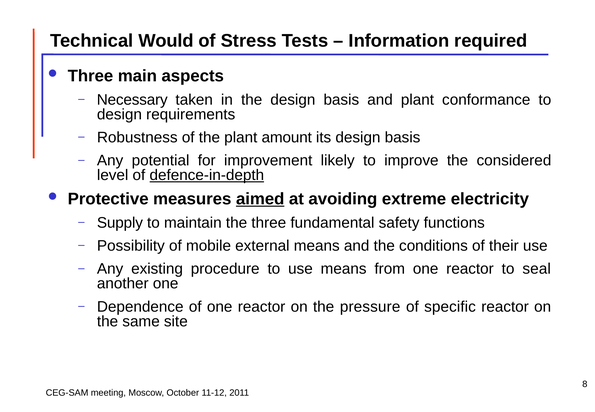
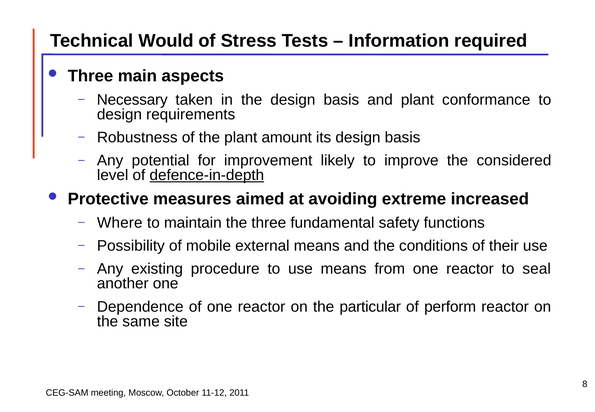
aimed underline: present -> none
electricity: electricity -> increased
Supply: Supply -> Where
pressure: pressure -> particular
specific: specific -> perform
